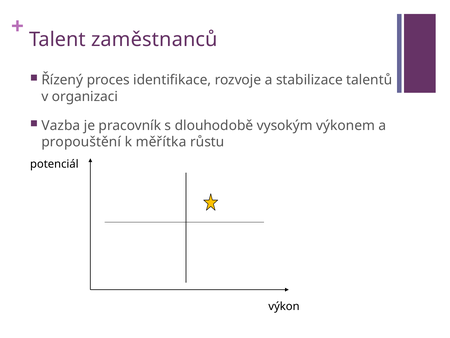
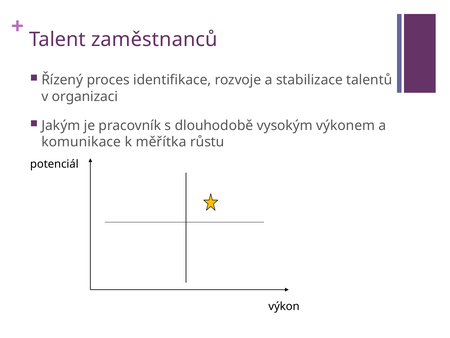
Vazba: Vazba -> Jakým
propouštění: propouštění -> komunikace
